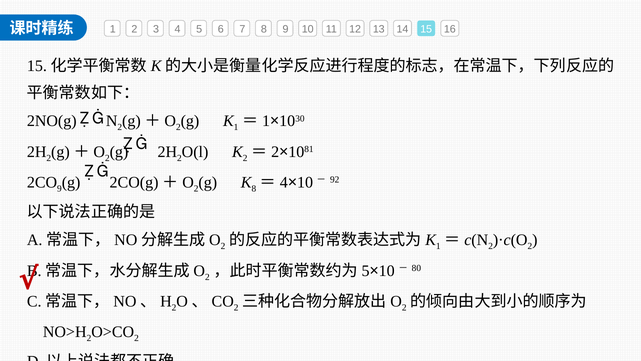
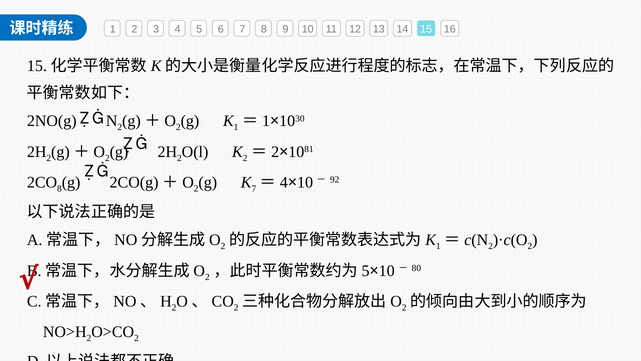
9 at (59, 188): 9 -> 8
8 at (254, 188): 8 -> 7
